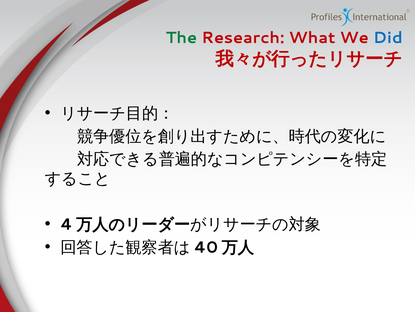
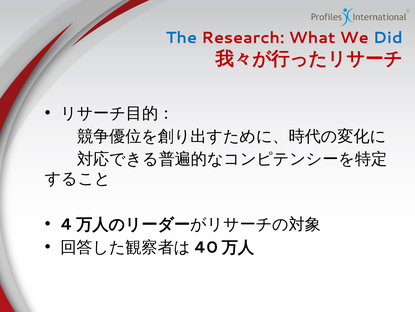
The colour: green -> blue
